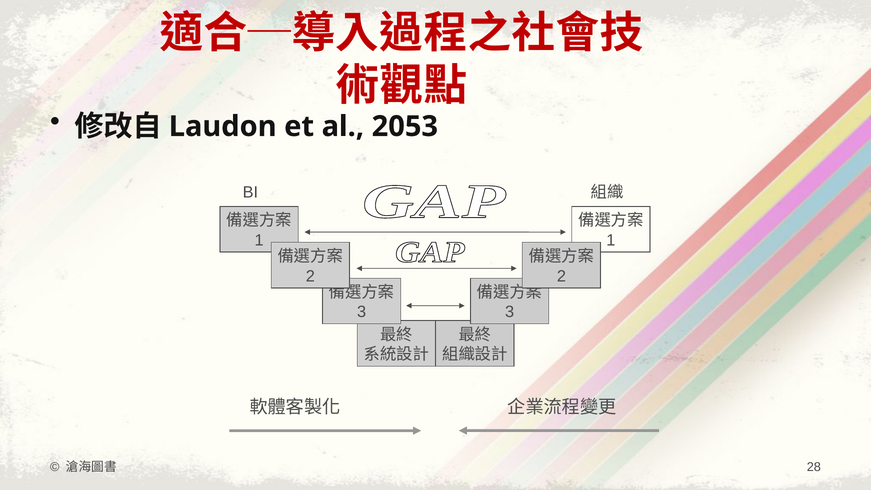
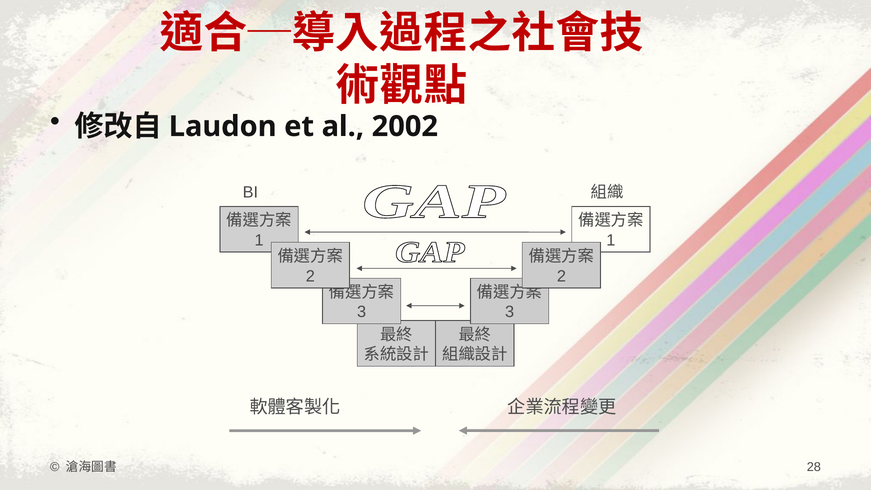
2053: 2053 -> 2002
